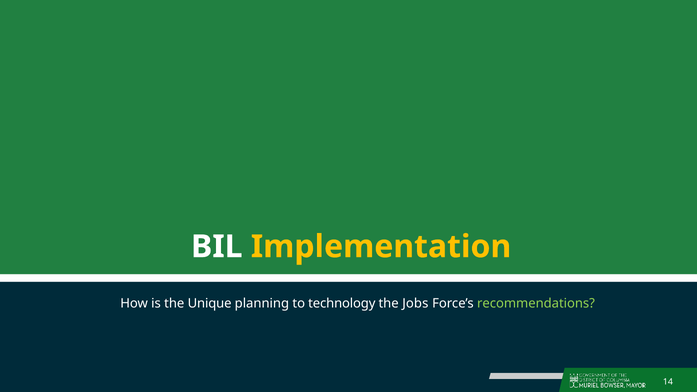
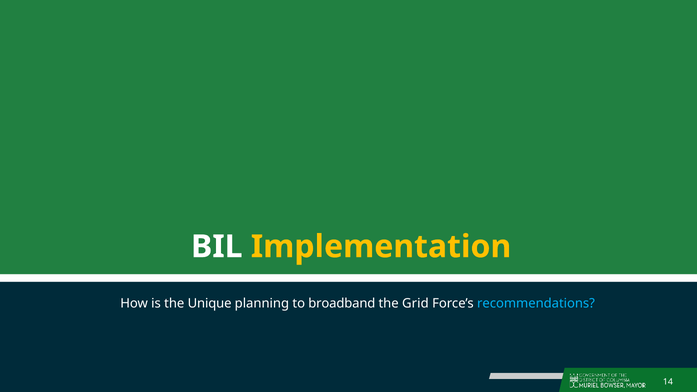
technology: technology -> broadband
Jobs: Jobs -> Grid
recommendations colour: light green -> light blue
